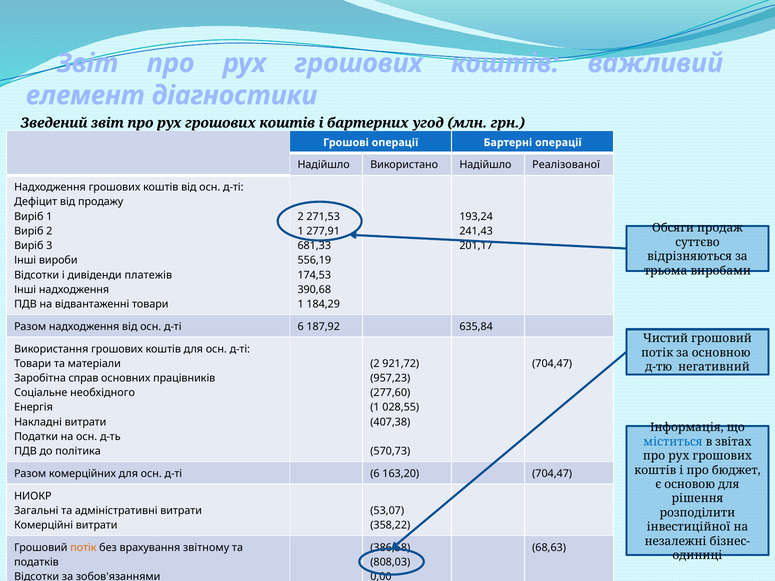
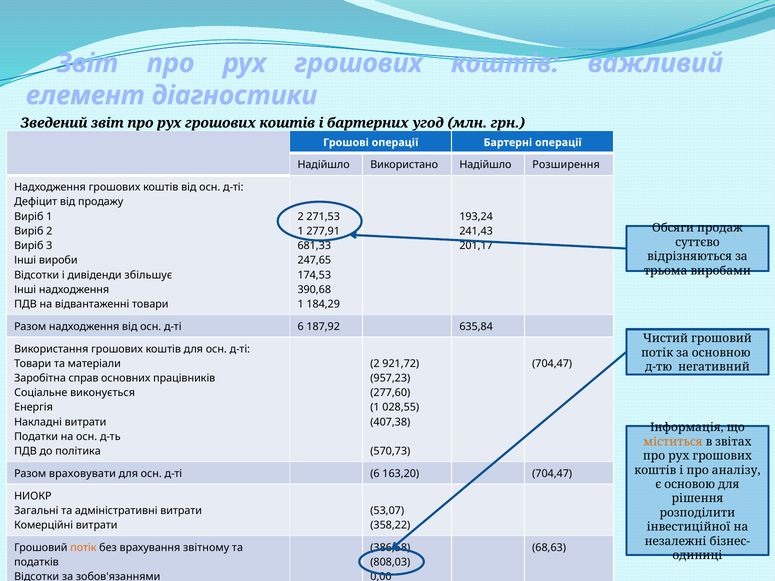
Реалізованої: Реалізованої -> Розширення
556,19: 556,19 -> 247,65
платежів: платежів -> збільшує
необхідного: необхідного -> виконується
міститься colour: blue -> orange
бюджет: бюджет -> аналізу
комерційних: комерційних -> враховувати
